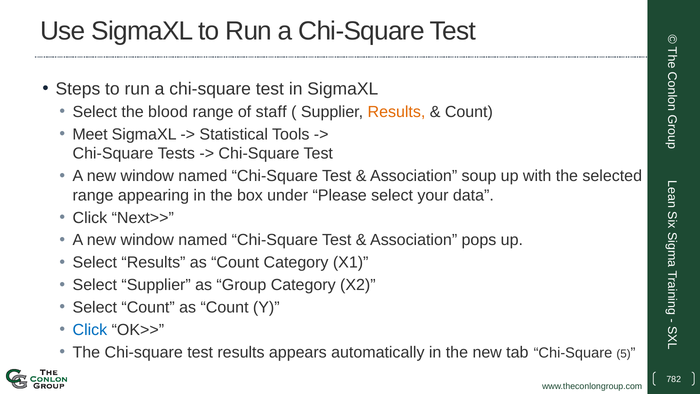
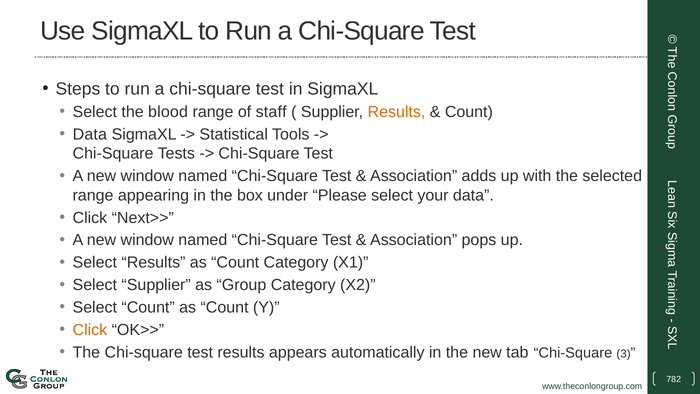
Meet at (90, 134): Meet -> Data
soup: soup -> adds
Click at (90, 330) colour: blue -> orange
5: 5 -> 3
